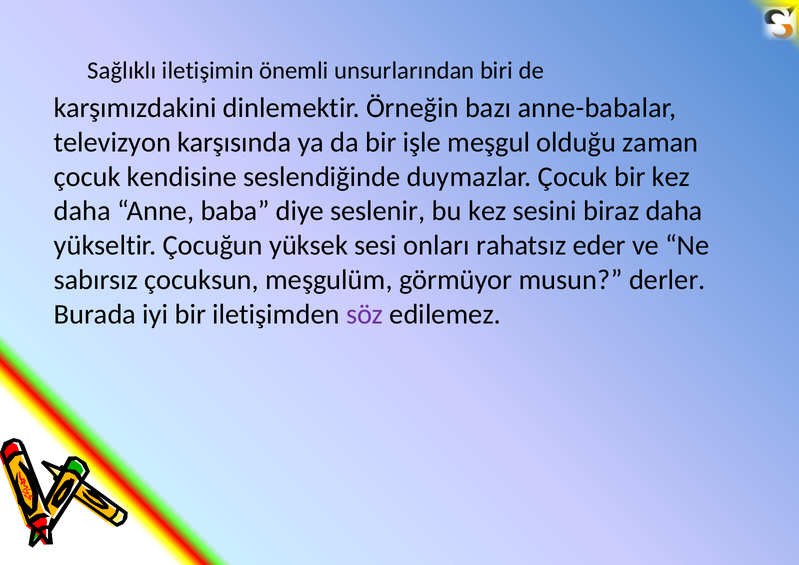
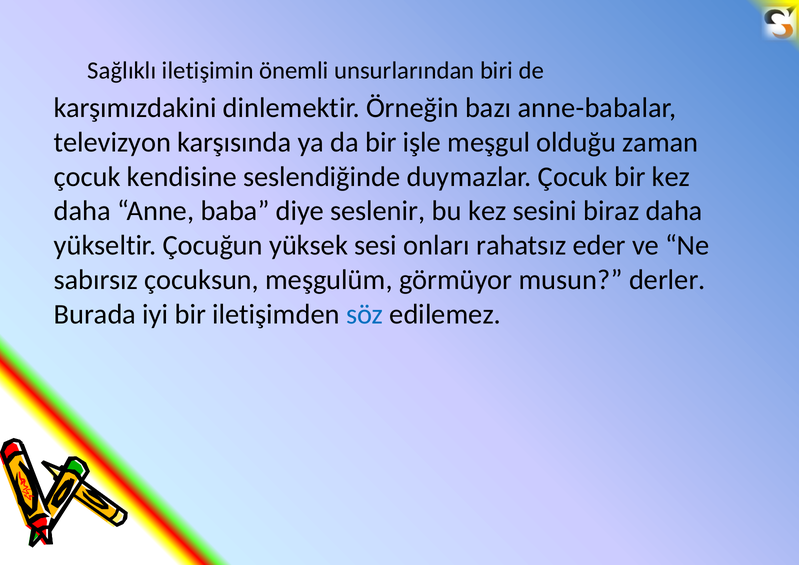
söz colour: purple -> blue
